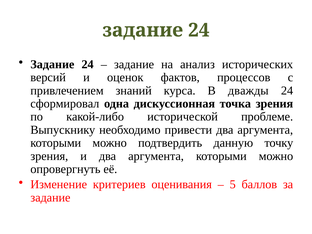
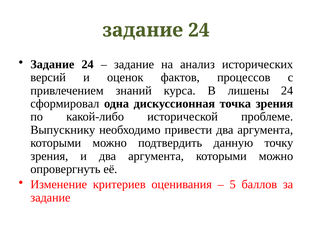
дважды: дважды -> лишены
